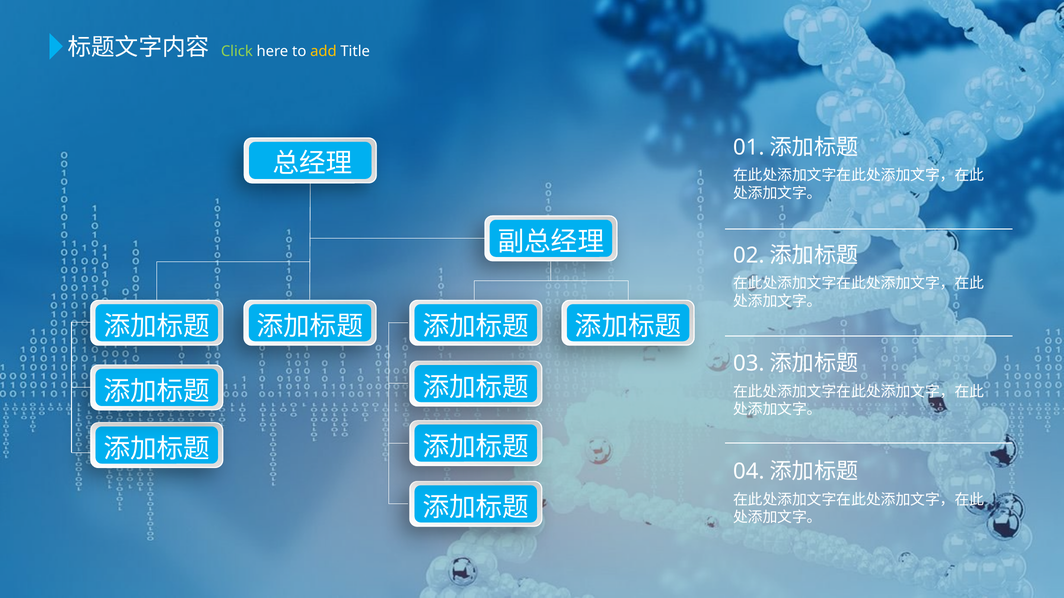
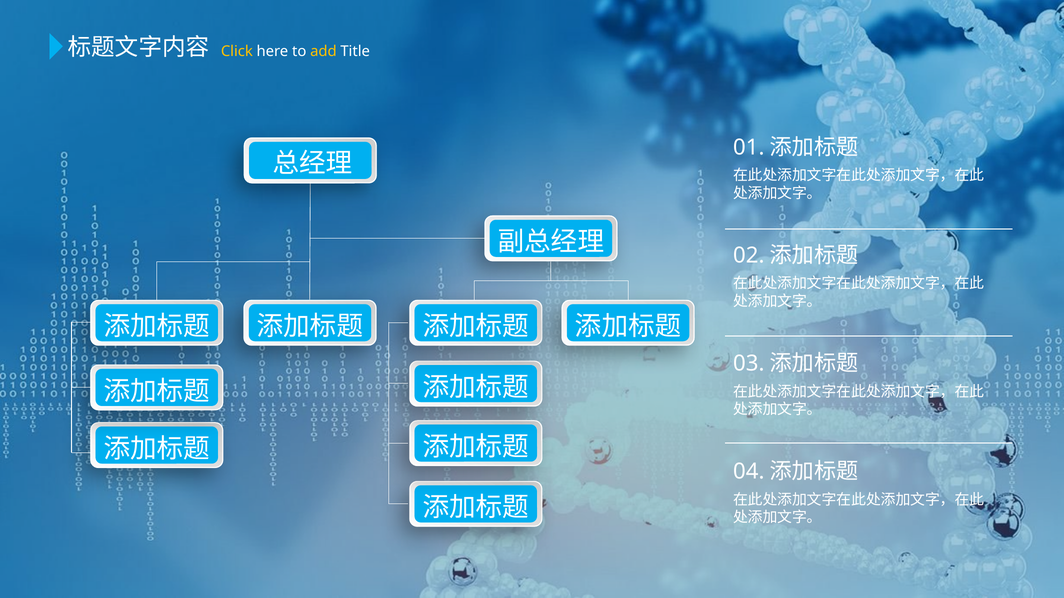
Click colour: light green -> yellow
